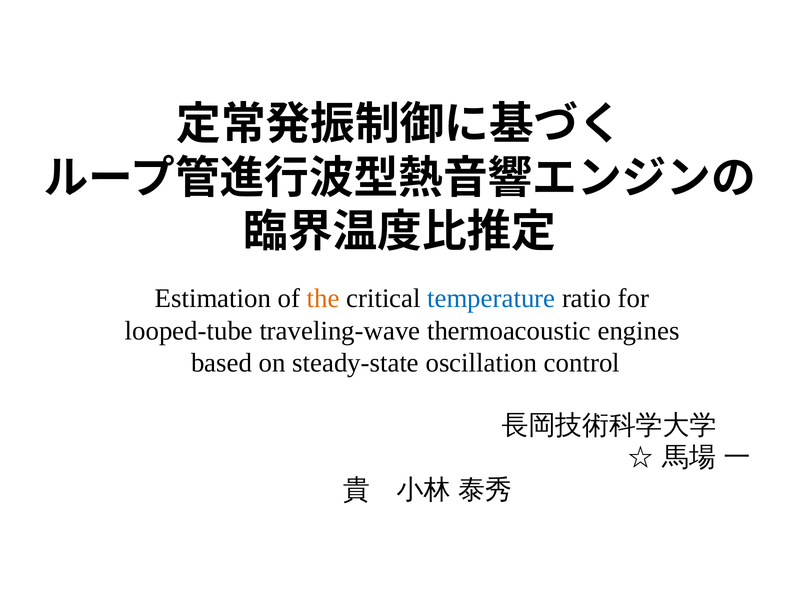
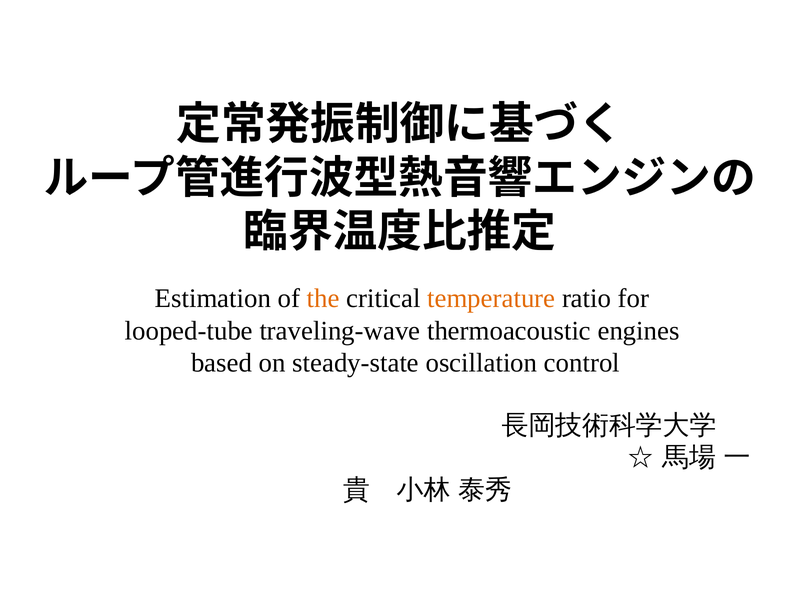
temperature colour: blue -> orange
